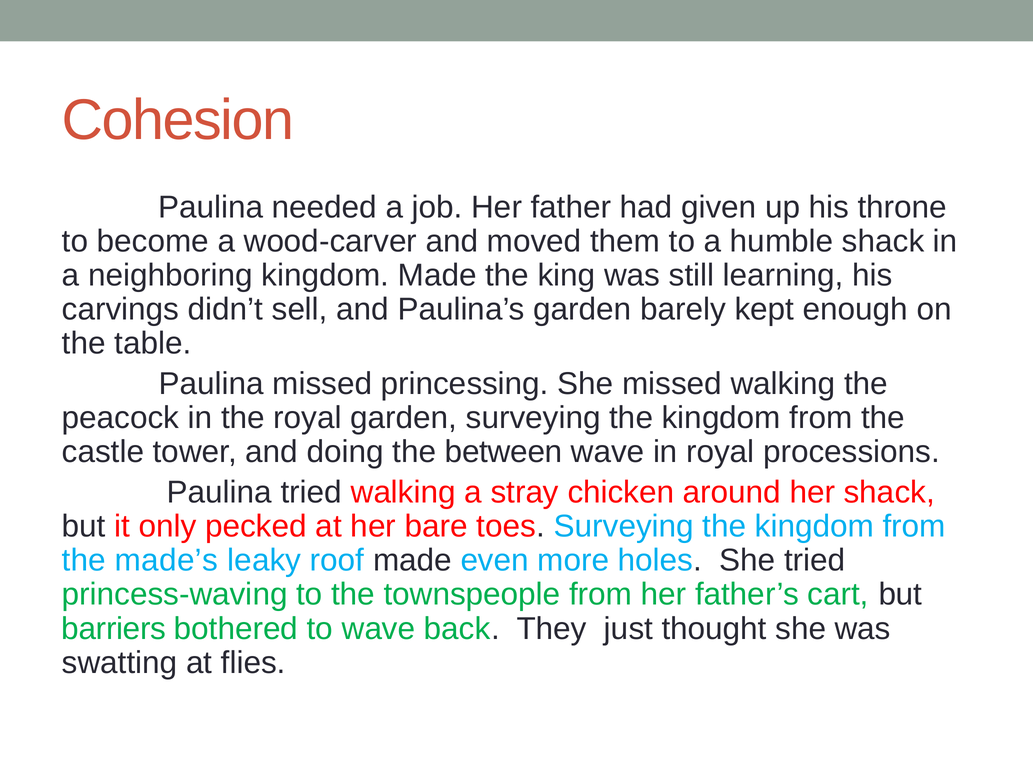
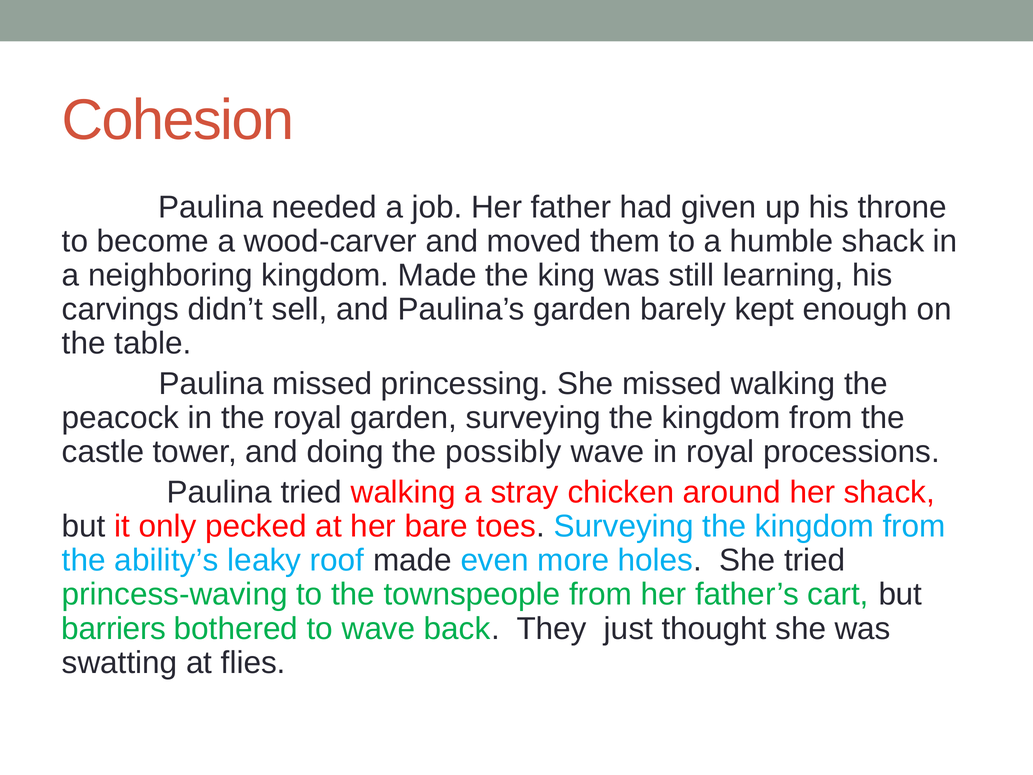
between: between -> possibly
made’s: made’s -> ability’s
